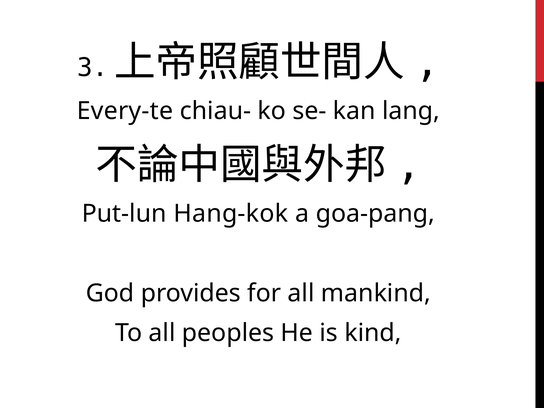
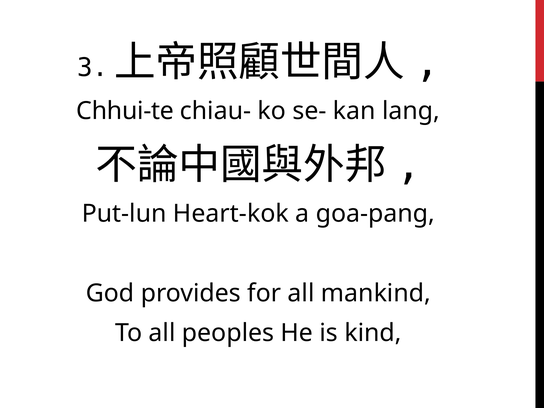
Every-te: Every-te -> Chhui-te
Hang-kok: Hang-kok -> Heart-kok
